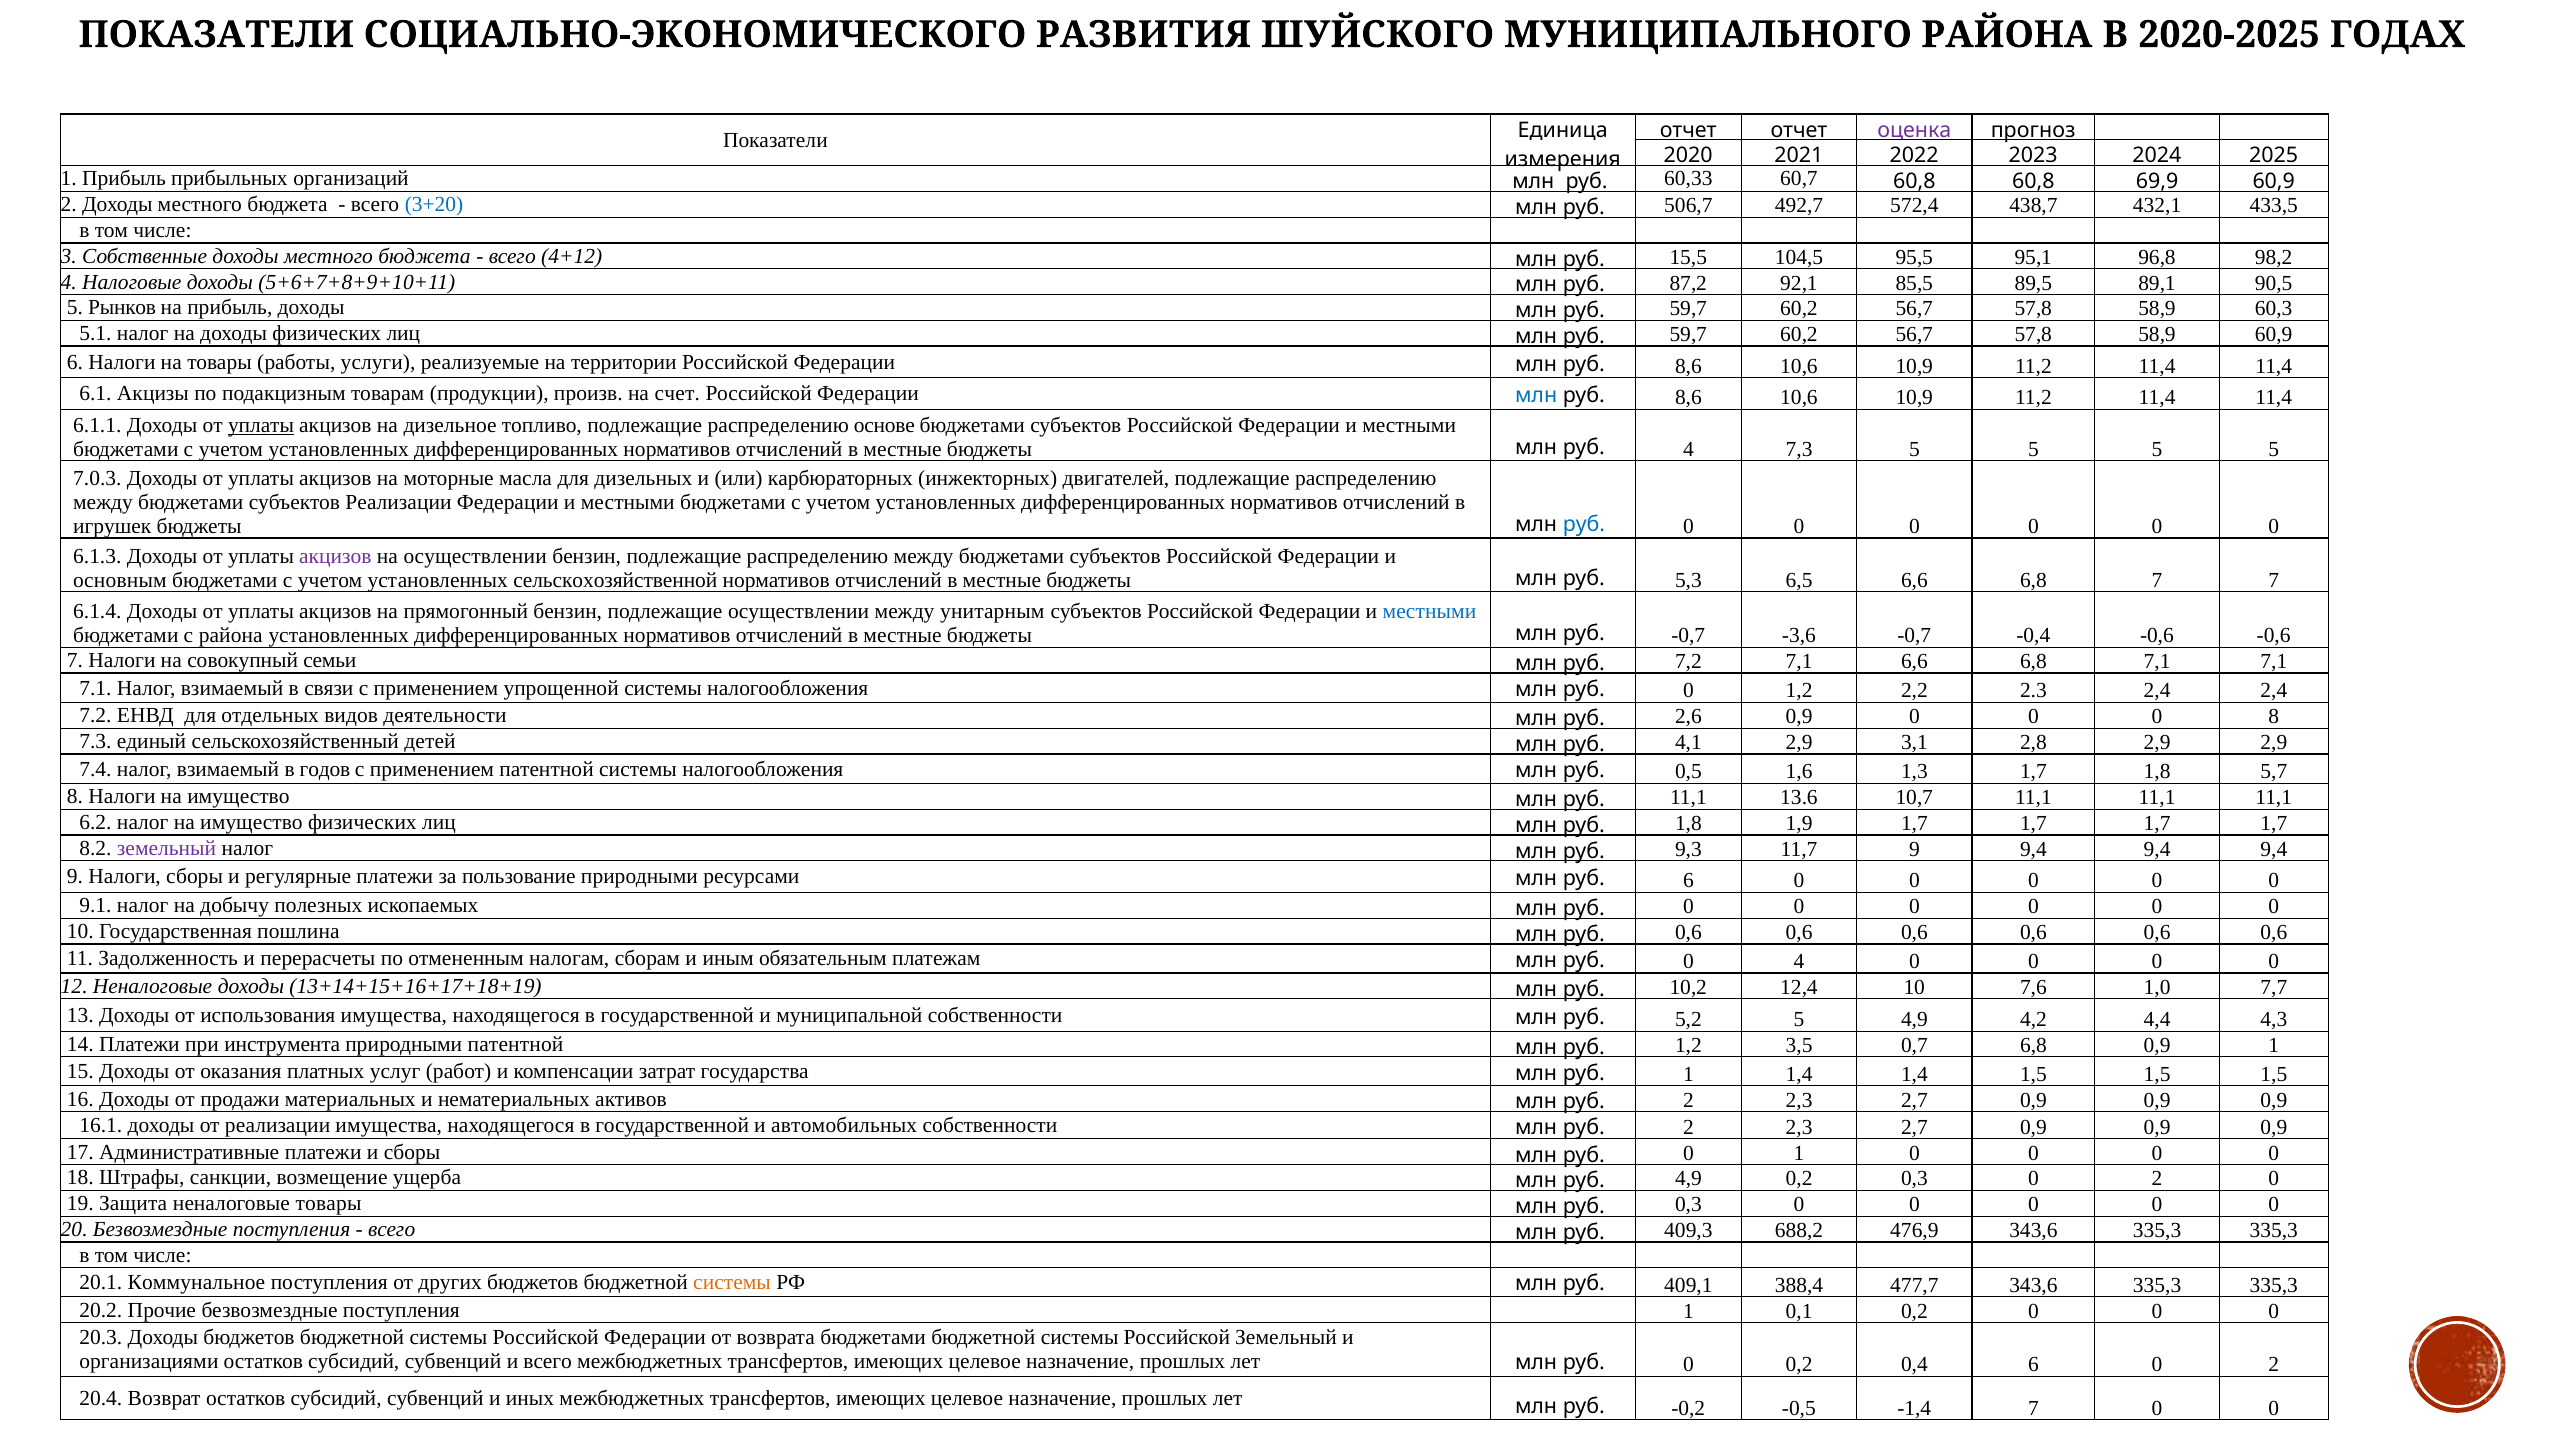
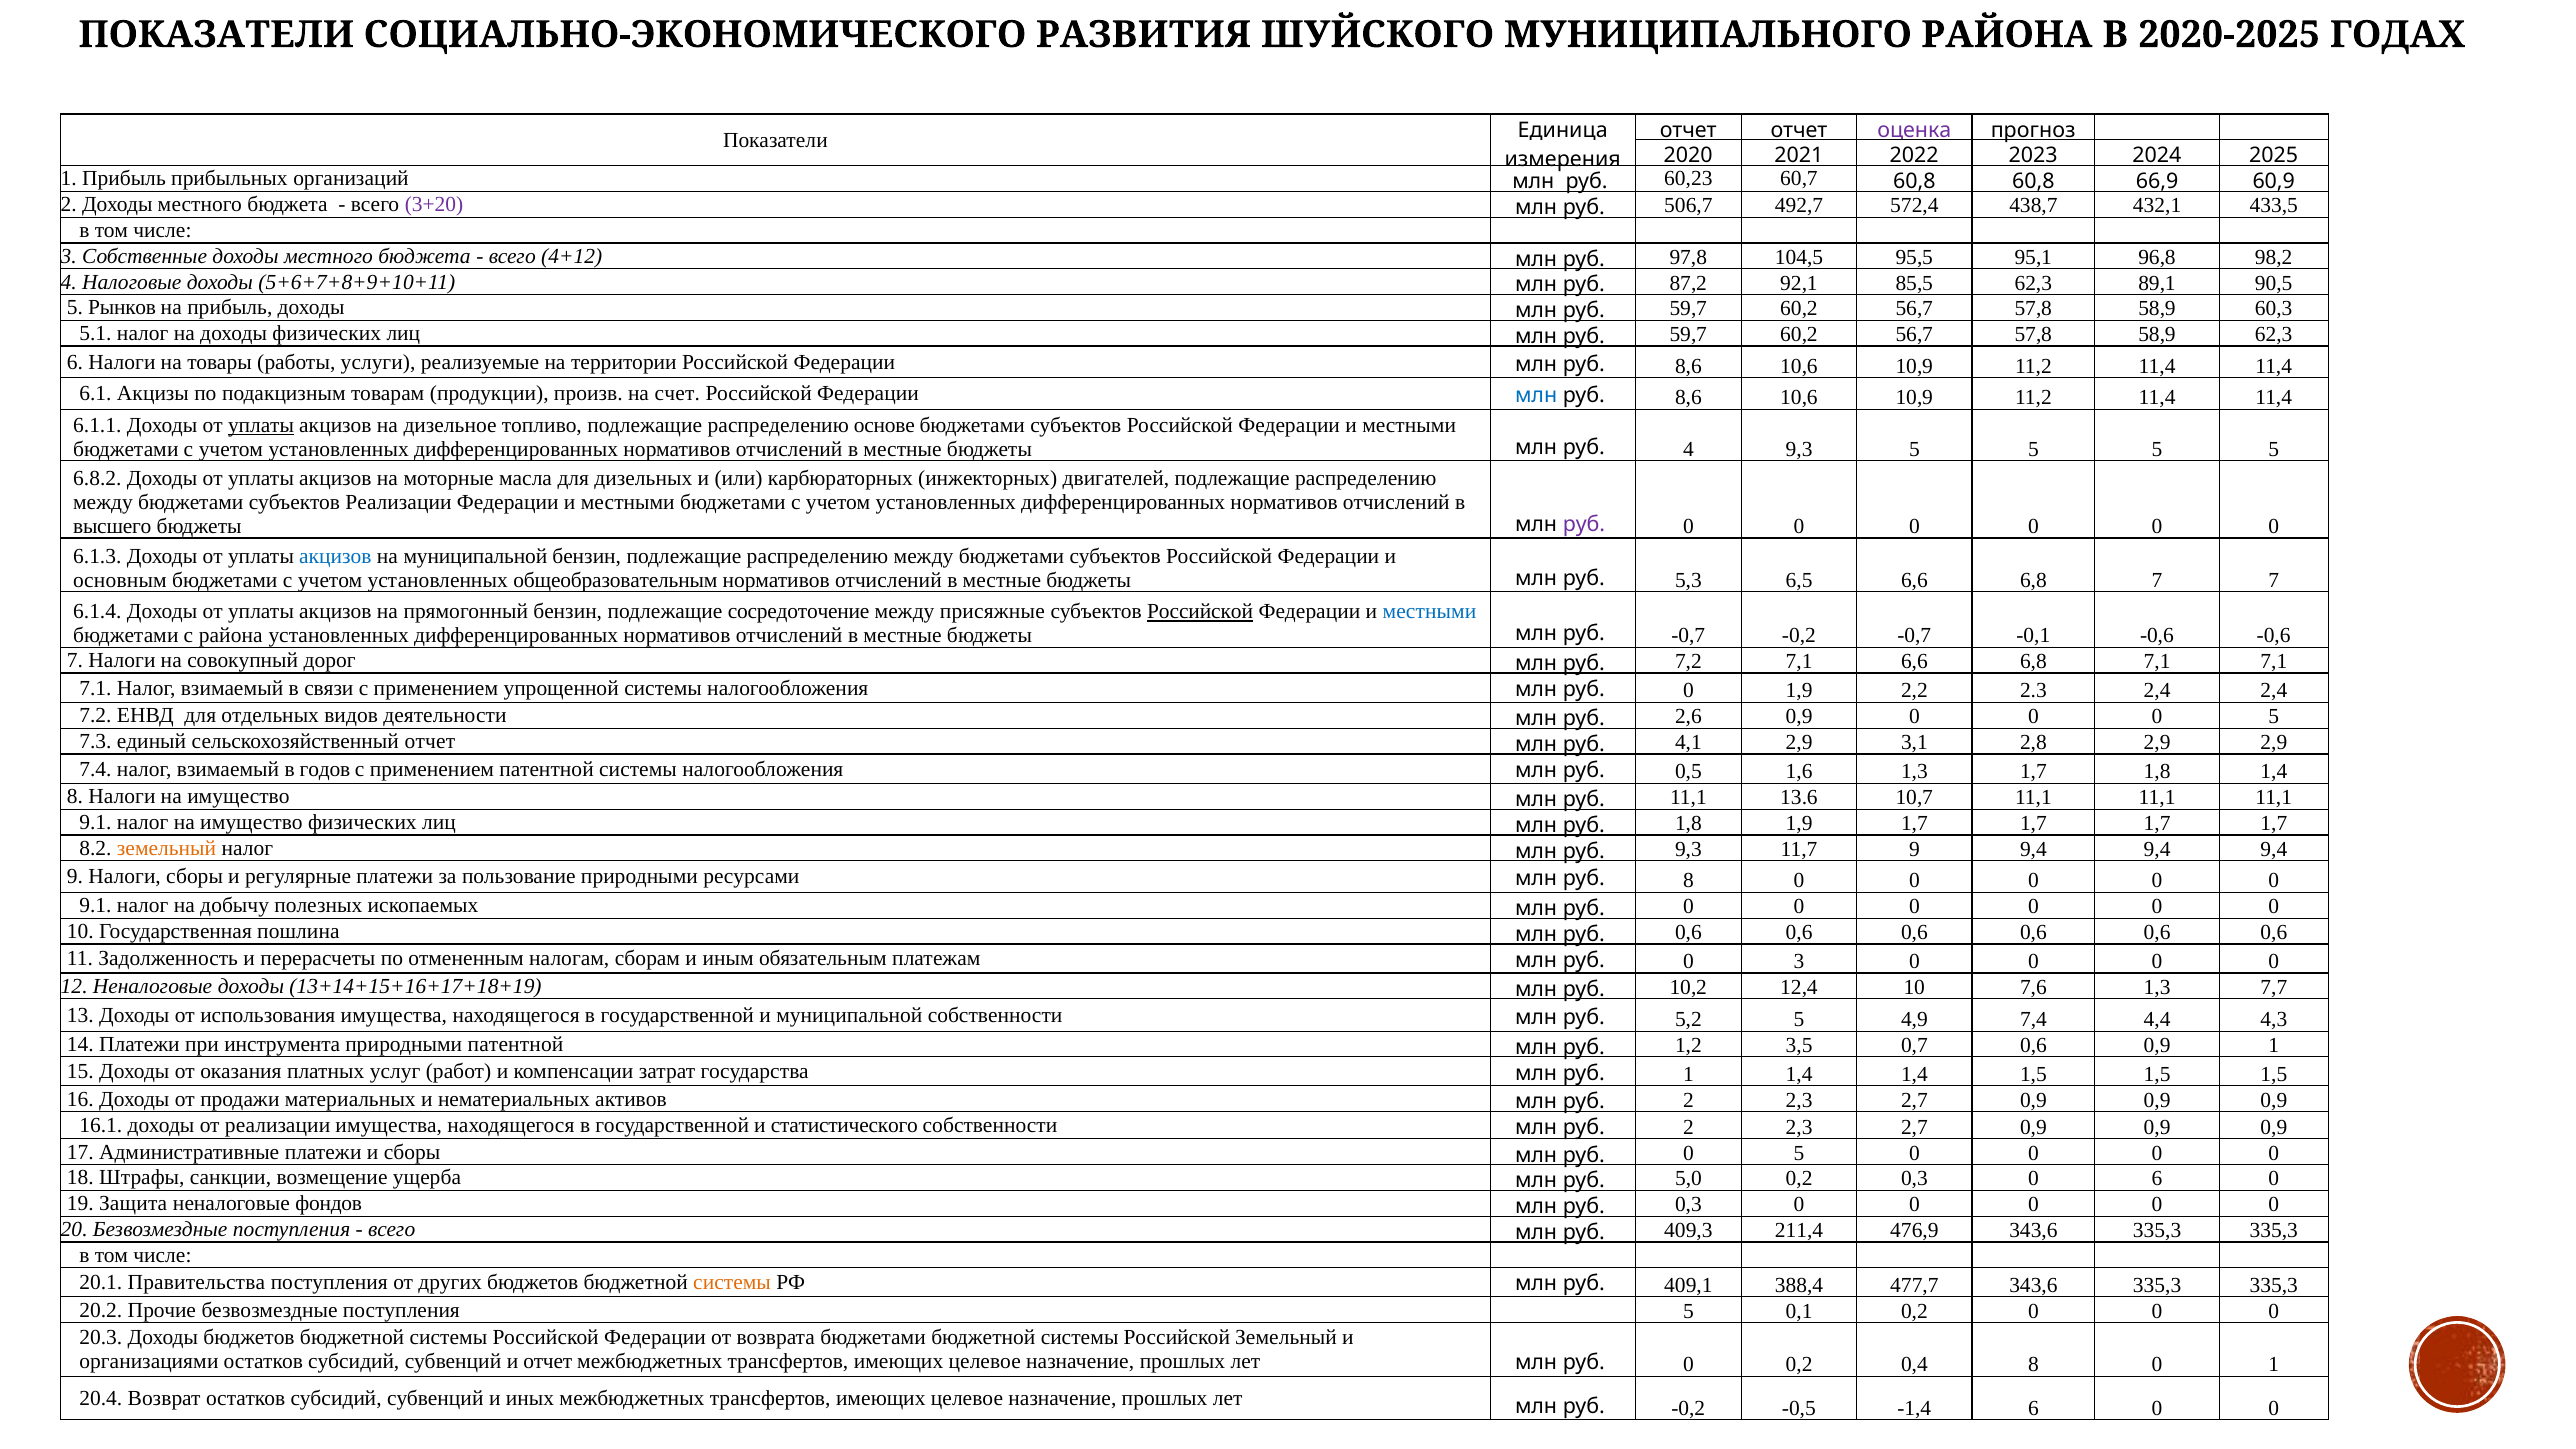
60,33: 60,33 -> 60,23
69,9: 69,9 -> 66,9
3+20 colour: blue -> purple
15,5: 15,5 -> 97,8
85,5 89,5: 89,5 -> 62,3
58,9 60,9: 60,9 -> 62,3
4 7,3: 7,3 -> 9,3
7.0.3: 7.0.3 -> 6.8.2
игрушек: игрушек -> высшего
руб at (1584, 525) colour: blue -> purple
акцизов at (335, 556) colour: purple -> blue
на осуществлении: осуществлении -> муниципальной
сельскохозяйственной: сельскохозяйственной -> общеобразовательным
подлежащие осуществлении: осуществлении -> сосредоточение
унитарным: унитарным -> присяжные
Российской at (1200, 612) underline: none -> present
-0,7 -3,6: -3,6 -> -0,2
-0,4: -0,4 -> -0,1
семьи: семьи -> дорог
0 1,2: 1,2 -> 1,9
0 0 8: 8 -> 5
сельскохозяйственный детей: детей -> отчет
1,8 5,7: 5,7 -> 1,4
6.2 at (95, 822): 6.2 -> 9.1
земельный at (167, 848) colour: purple -> orange
руб 6: 6 -> 8
0 4: 4 -> 3
7,6 1,0: 1,0 -> 1,3
4,2: 4,2 -> 7,4
0,7 6,8: 6,8 -> 0,6
автомобильных: автомобильных -> статистического
руб 0 1: 1 -> 5
руб 4,9: 4,9 -> 5,0
0,3 0 2: 2 -> 6
неналоговые товары: товары -> фондов
688,2: 688,2 -> 211,4
Коммунальное: Коммунальное -> Правительства
поступления 1: 1 -> 5
и всего: всего -> отчет
0,4 6: 6 -> 8
2 at (2274, 1365): 2 -> 1
-1,4 7: 7 -> 6
